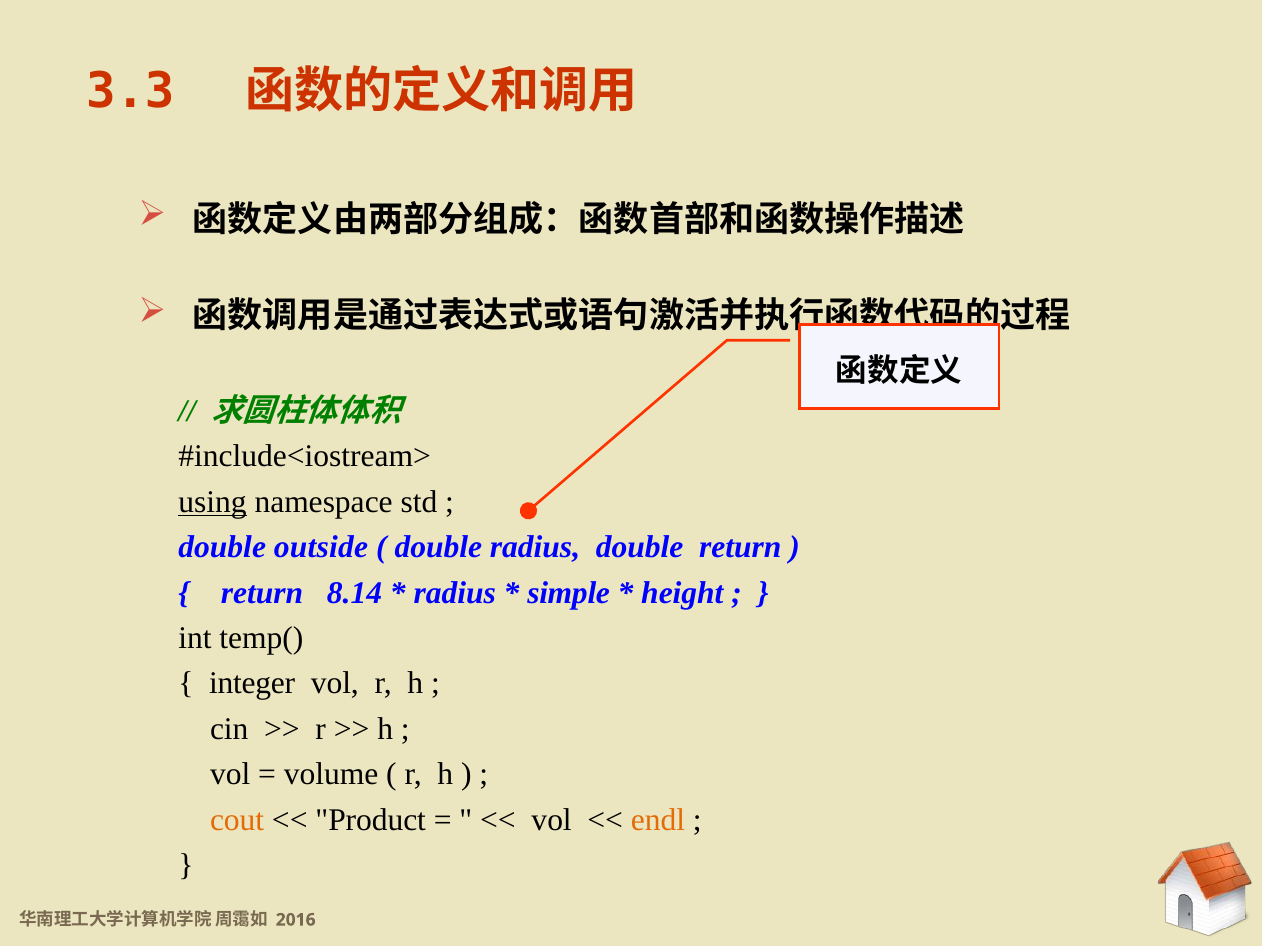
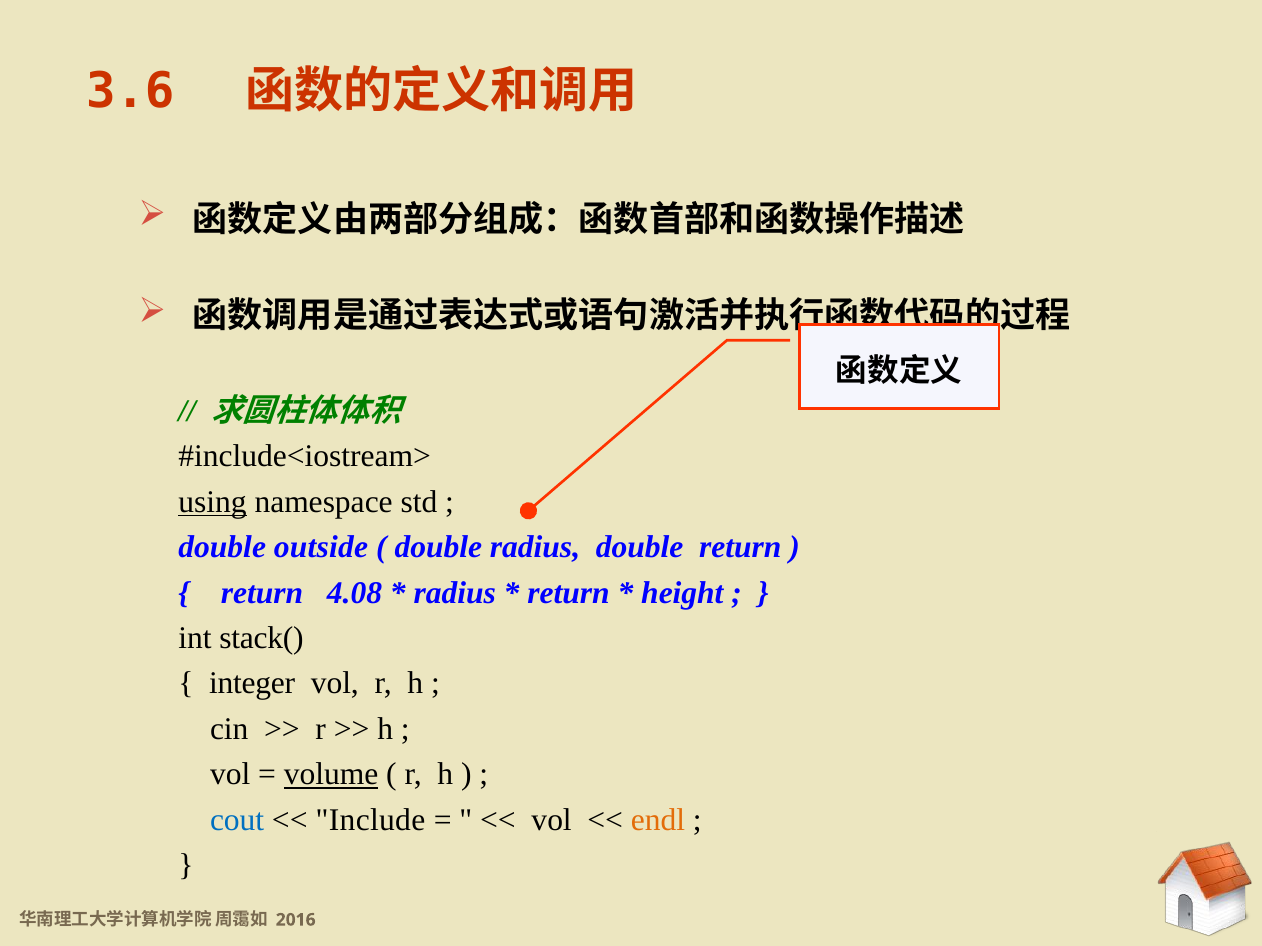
3.3: 3.3 -> 3.6
8.14: 8.14 -> 4.08
simple at (569, 593): simple -> return
temp(: temp( -> stack(
volume underline: none -> present
cout colour: orange -> blue
Product: Product -> Include
